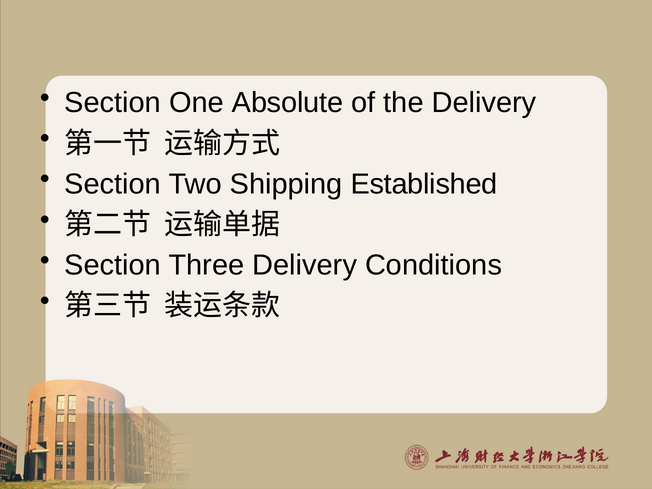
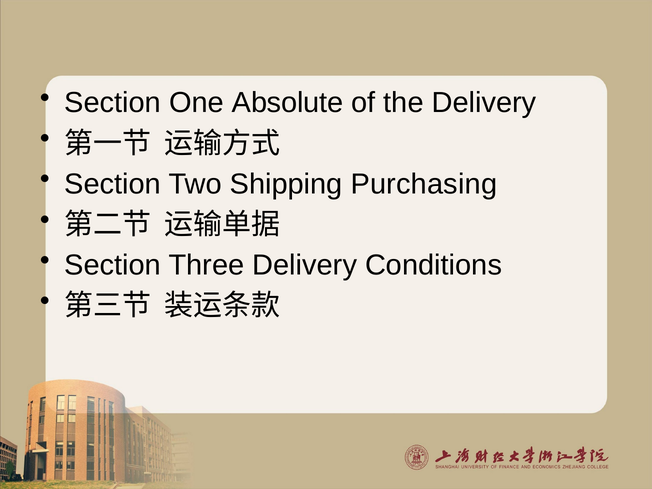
Established: Established -> Purchasing
